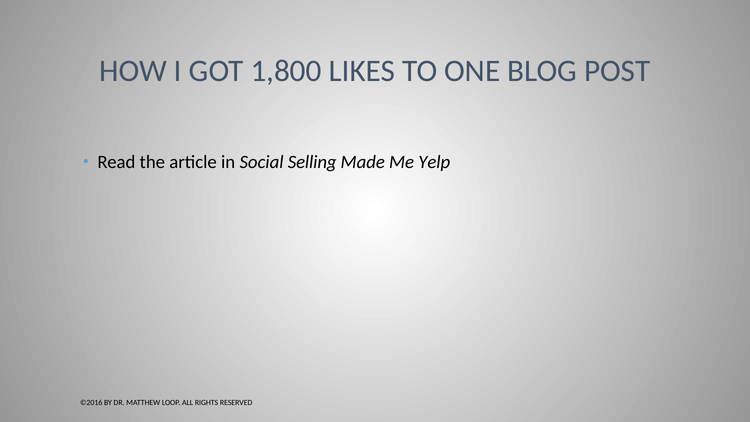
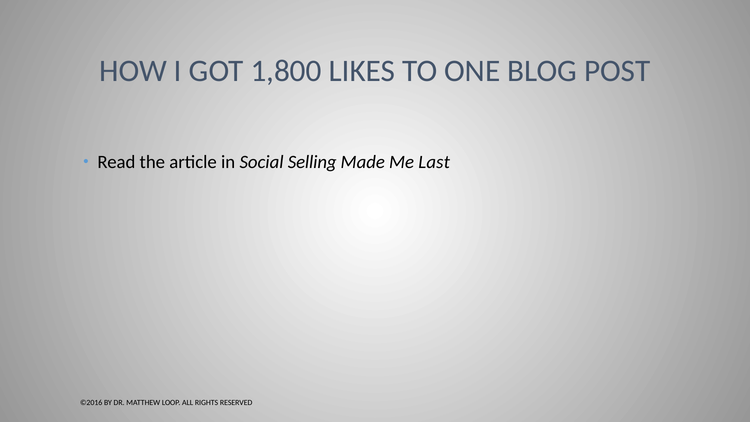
Yelp: Yelp -> Last
